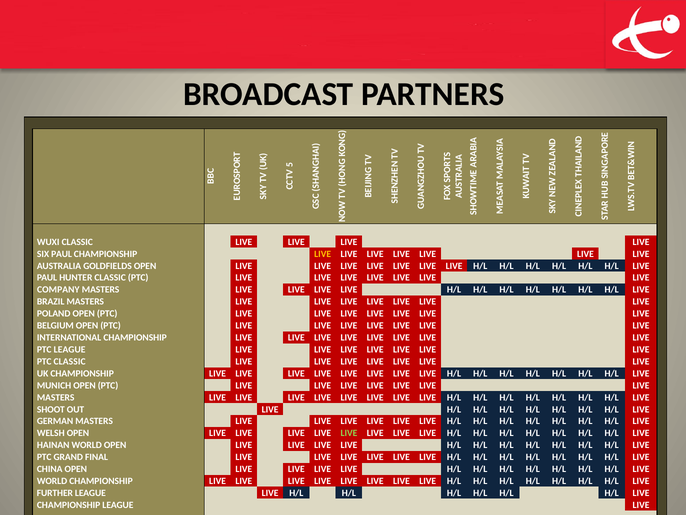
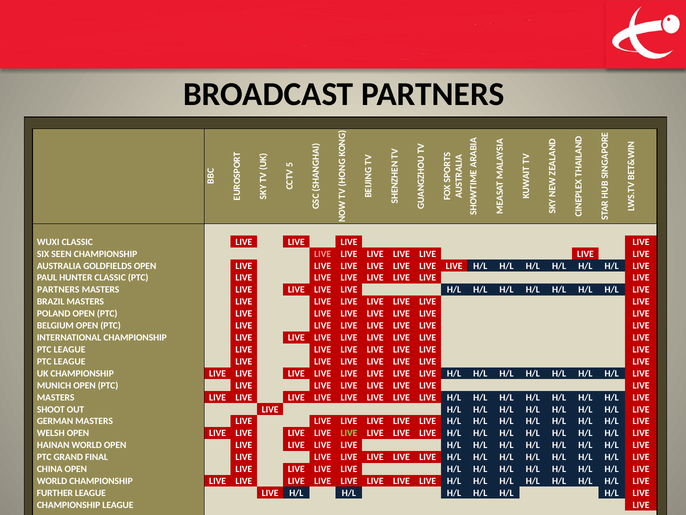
SIX PAUL: PAUL -> SEEN
LIVE at (323, 254) colour: yellow -> pink
COMPANY at (58, 290): COMPANY -> PARTNERS
CLASSIC at (70, 361): CLASSIC -> LEAGUE
